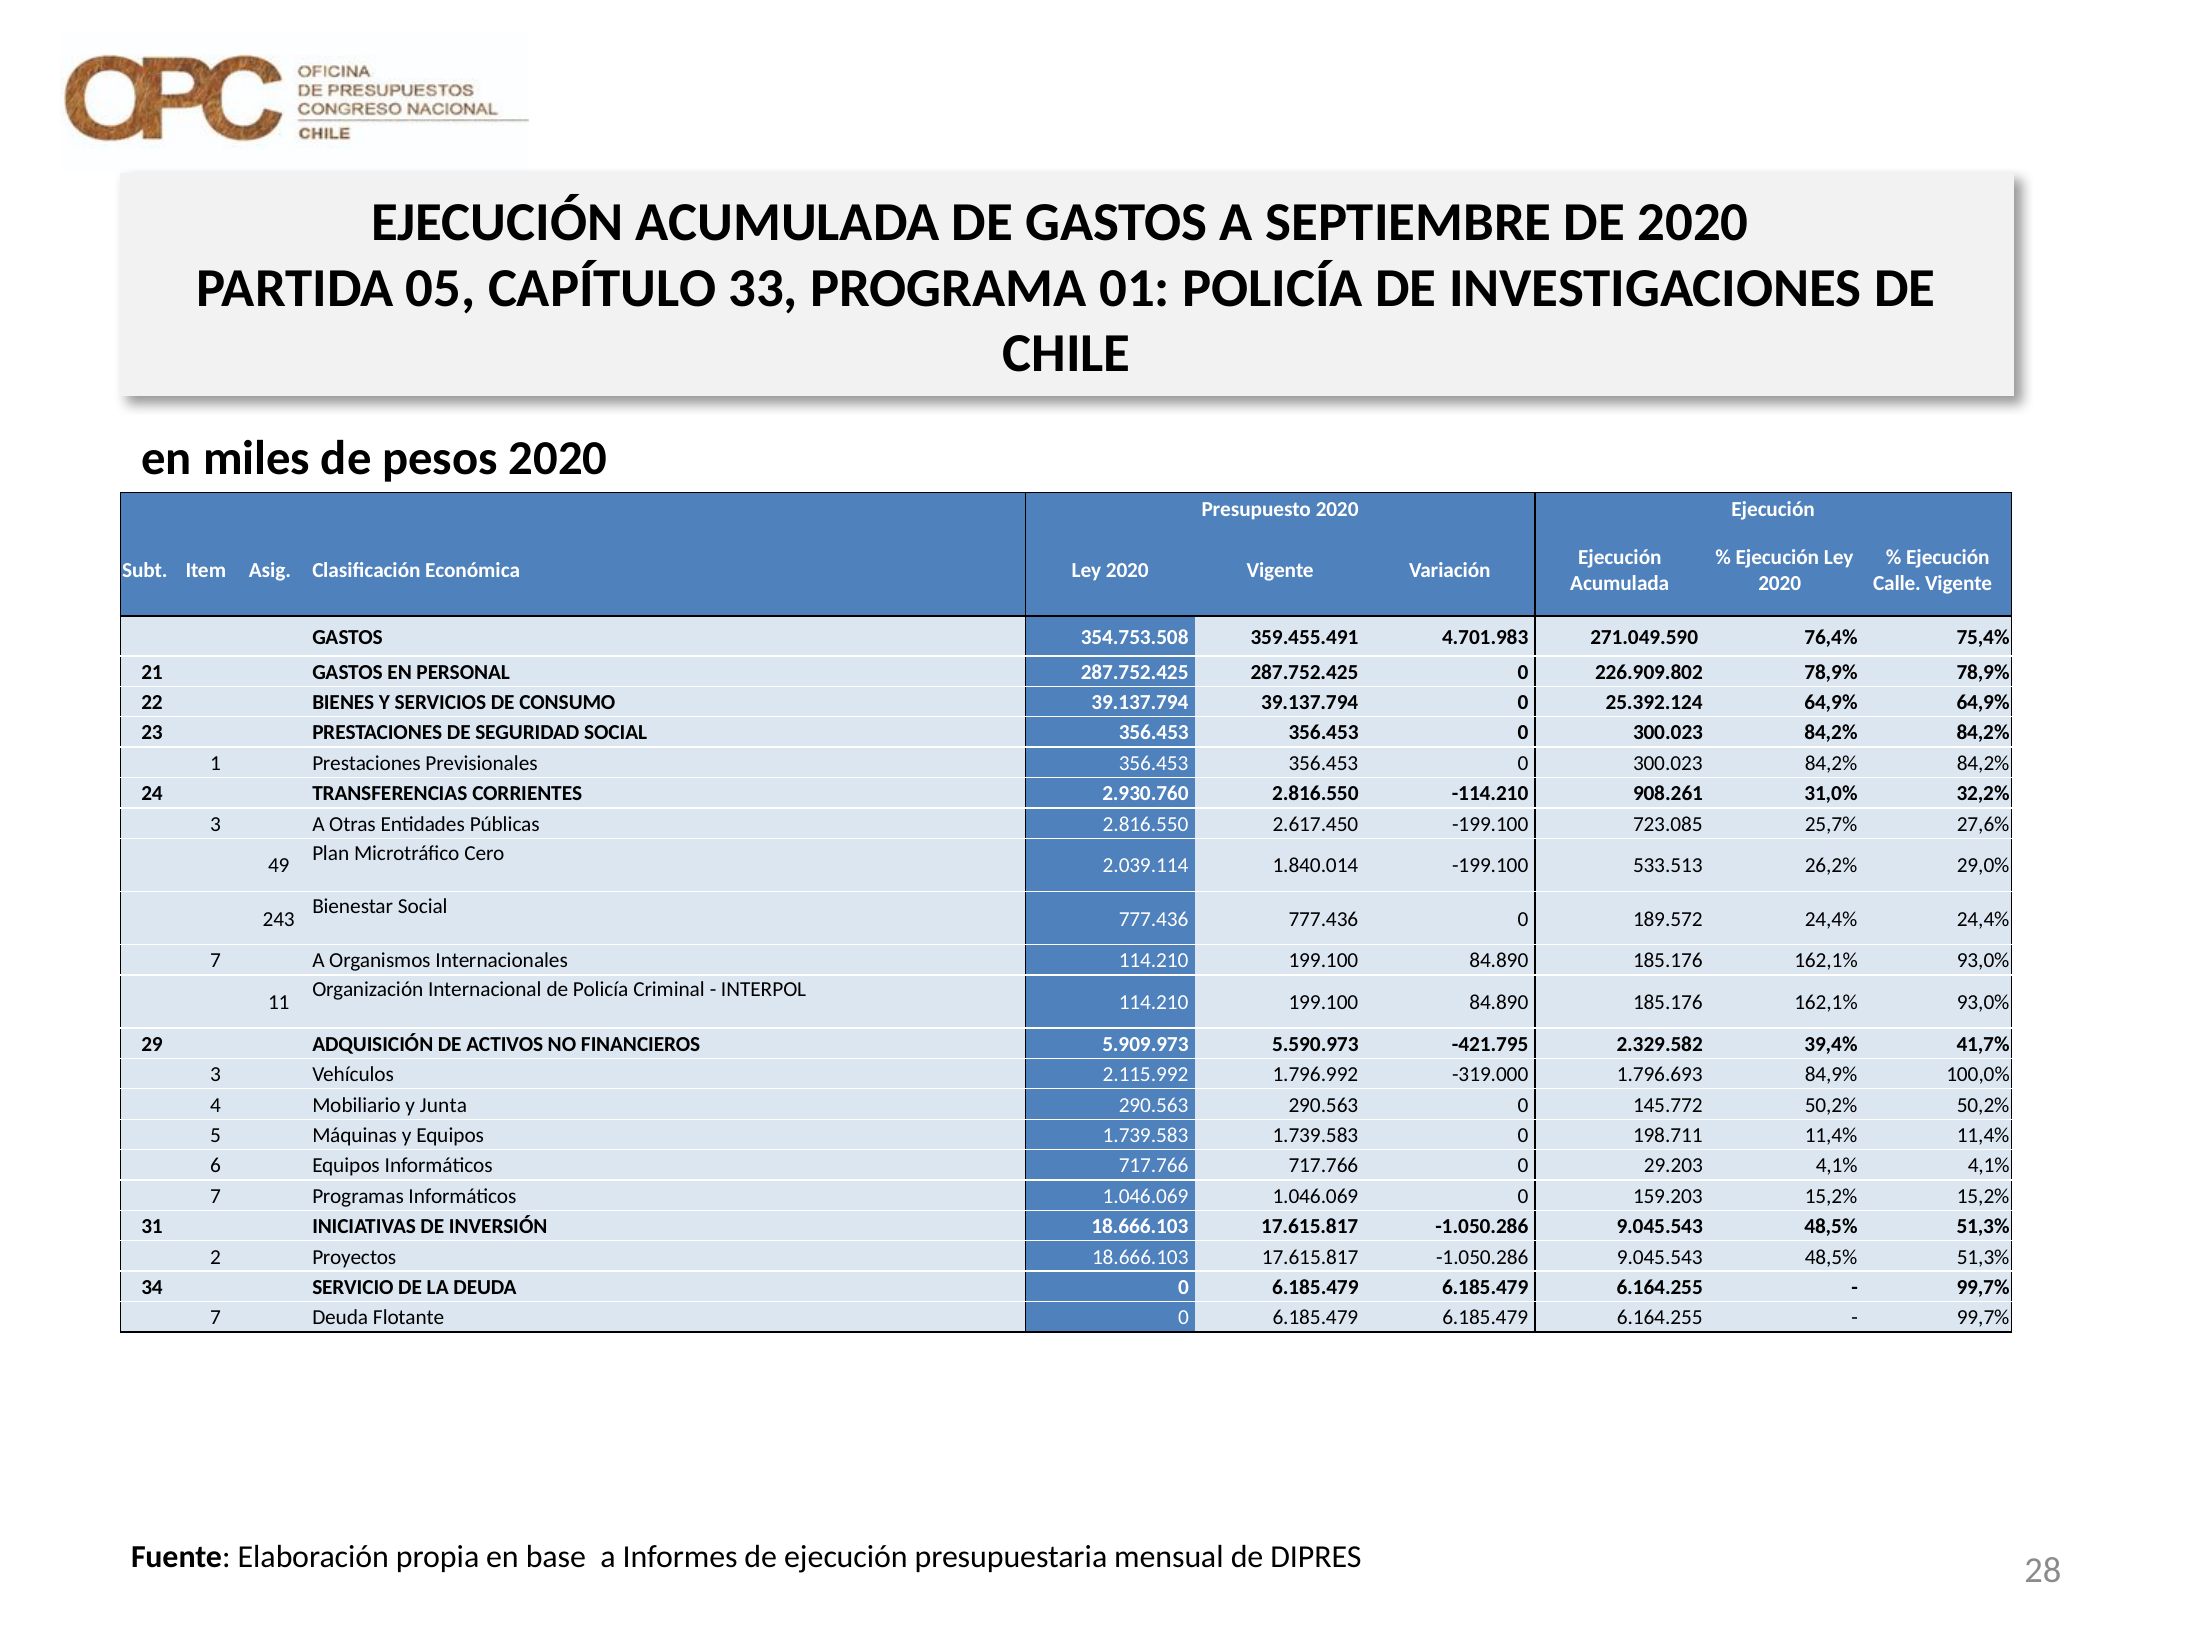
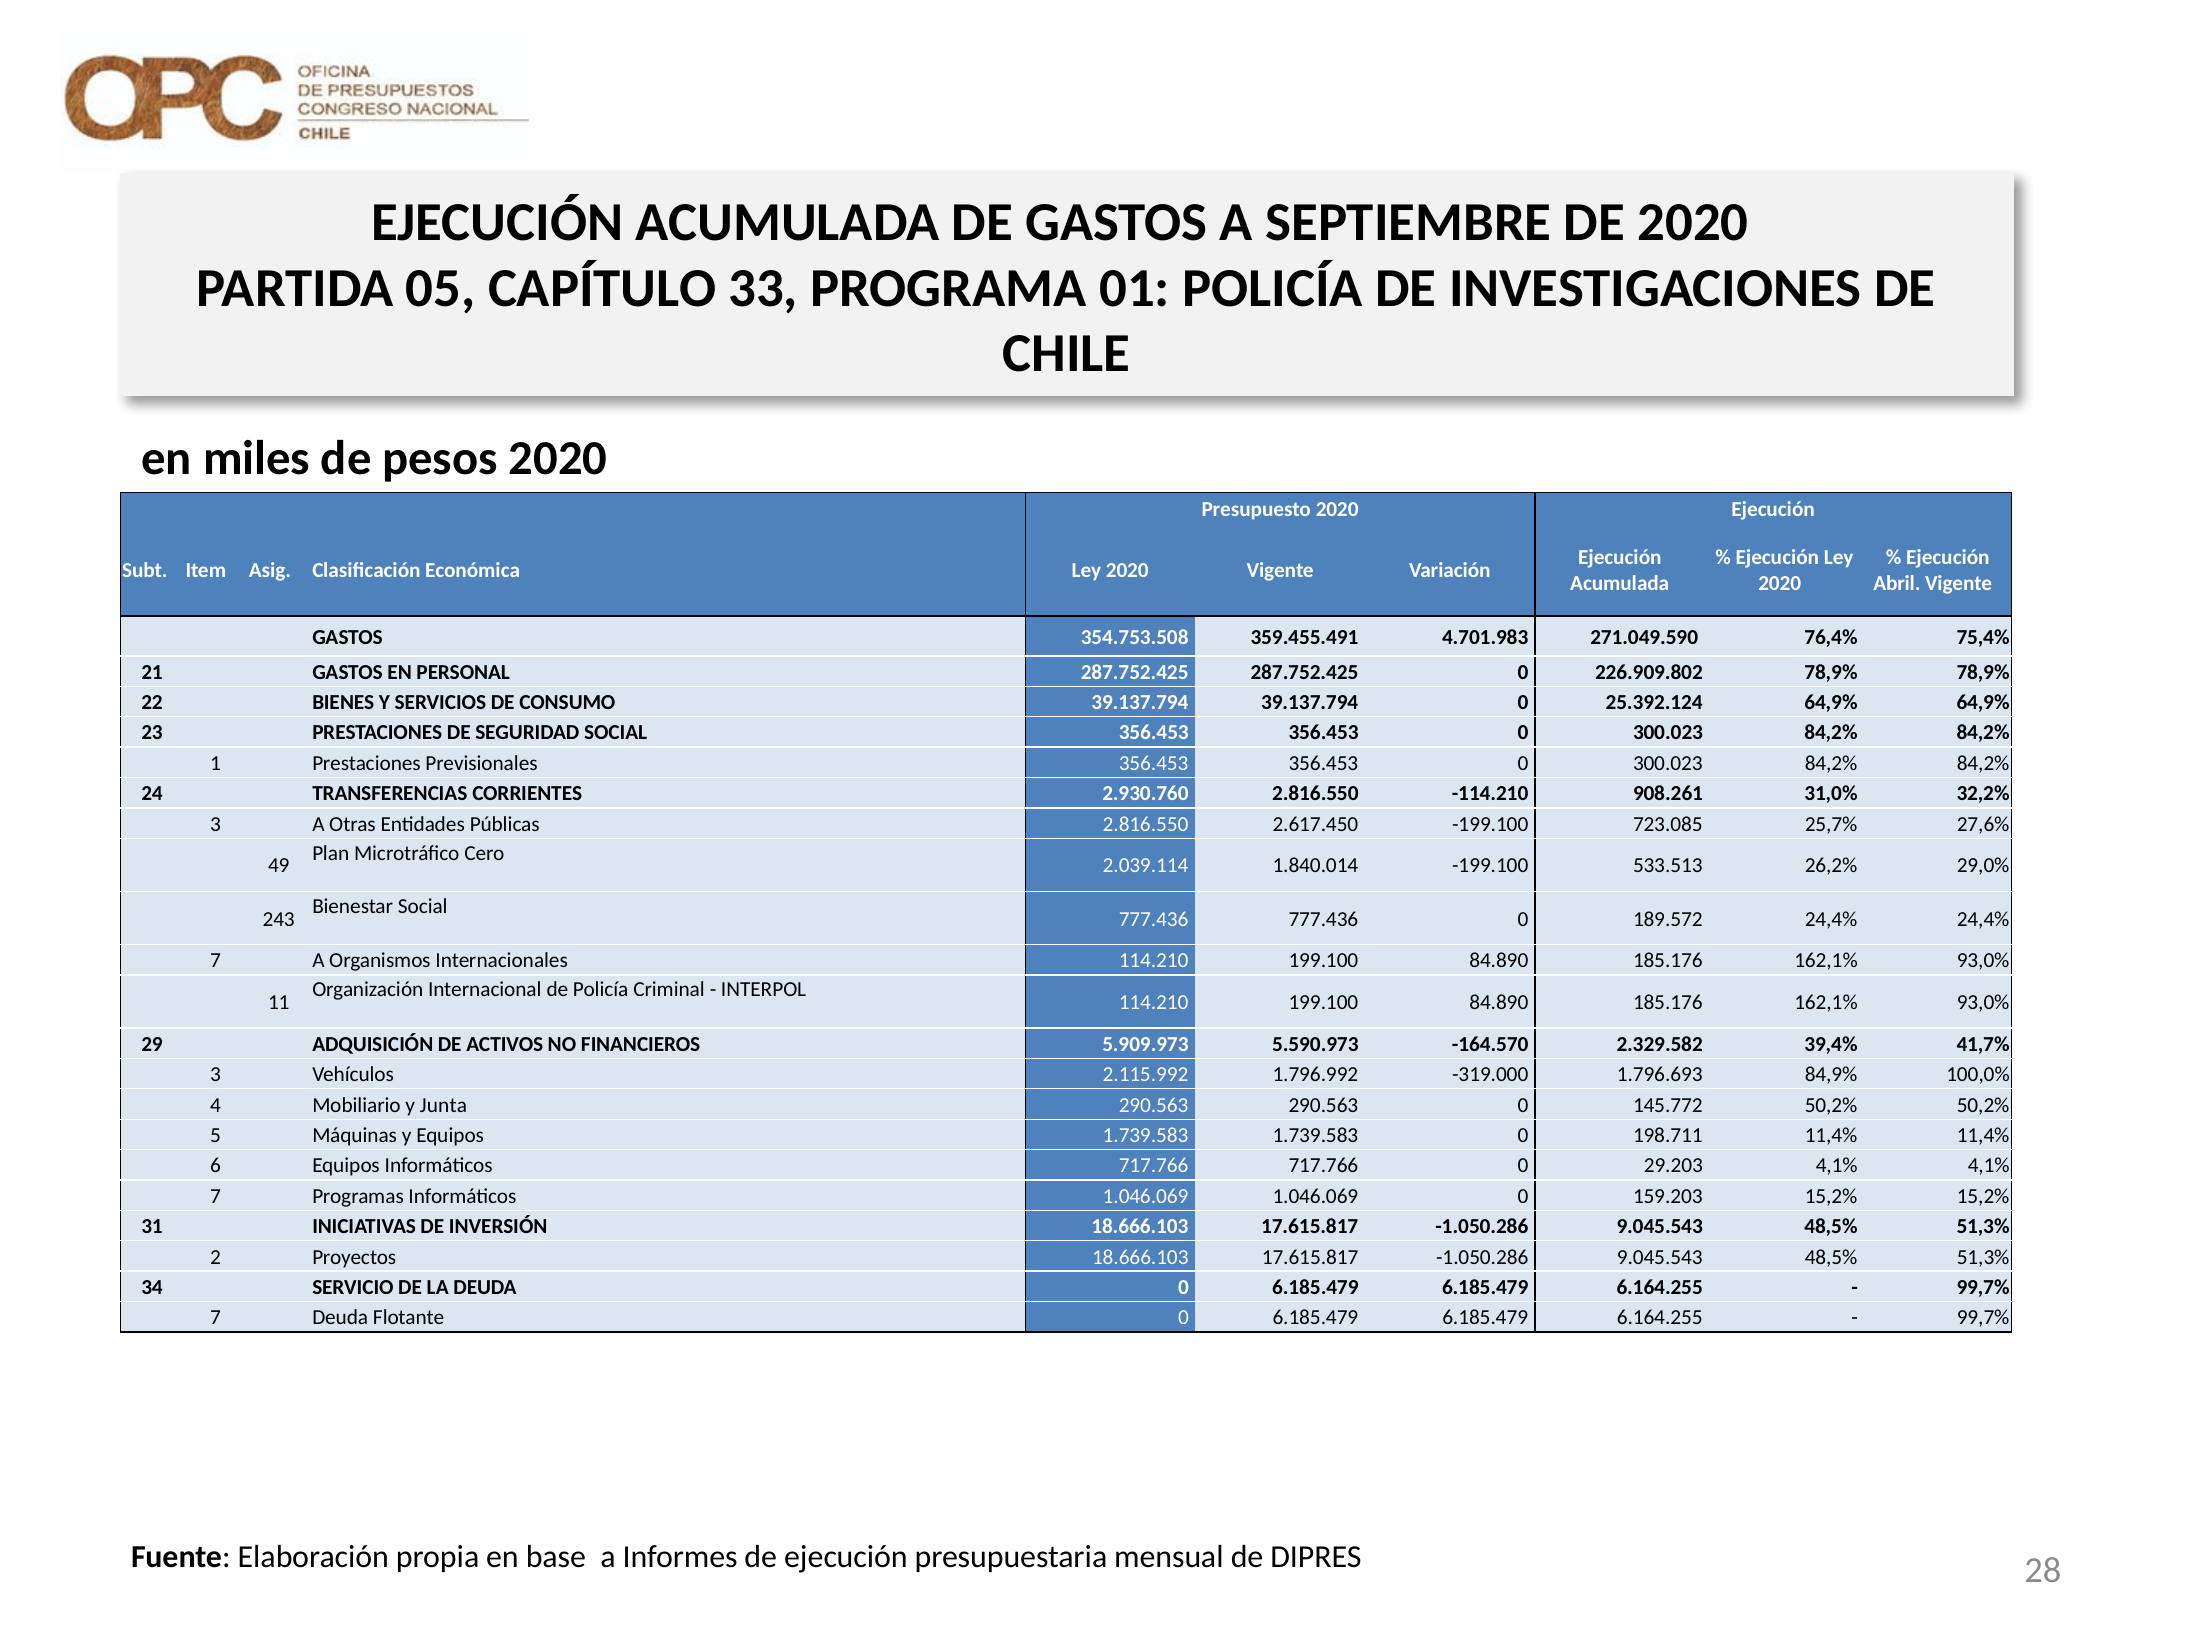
Calle: Calle -> Abril
-421.795: -421.795 -> -164.570
